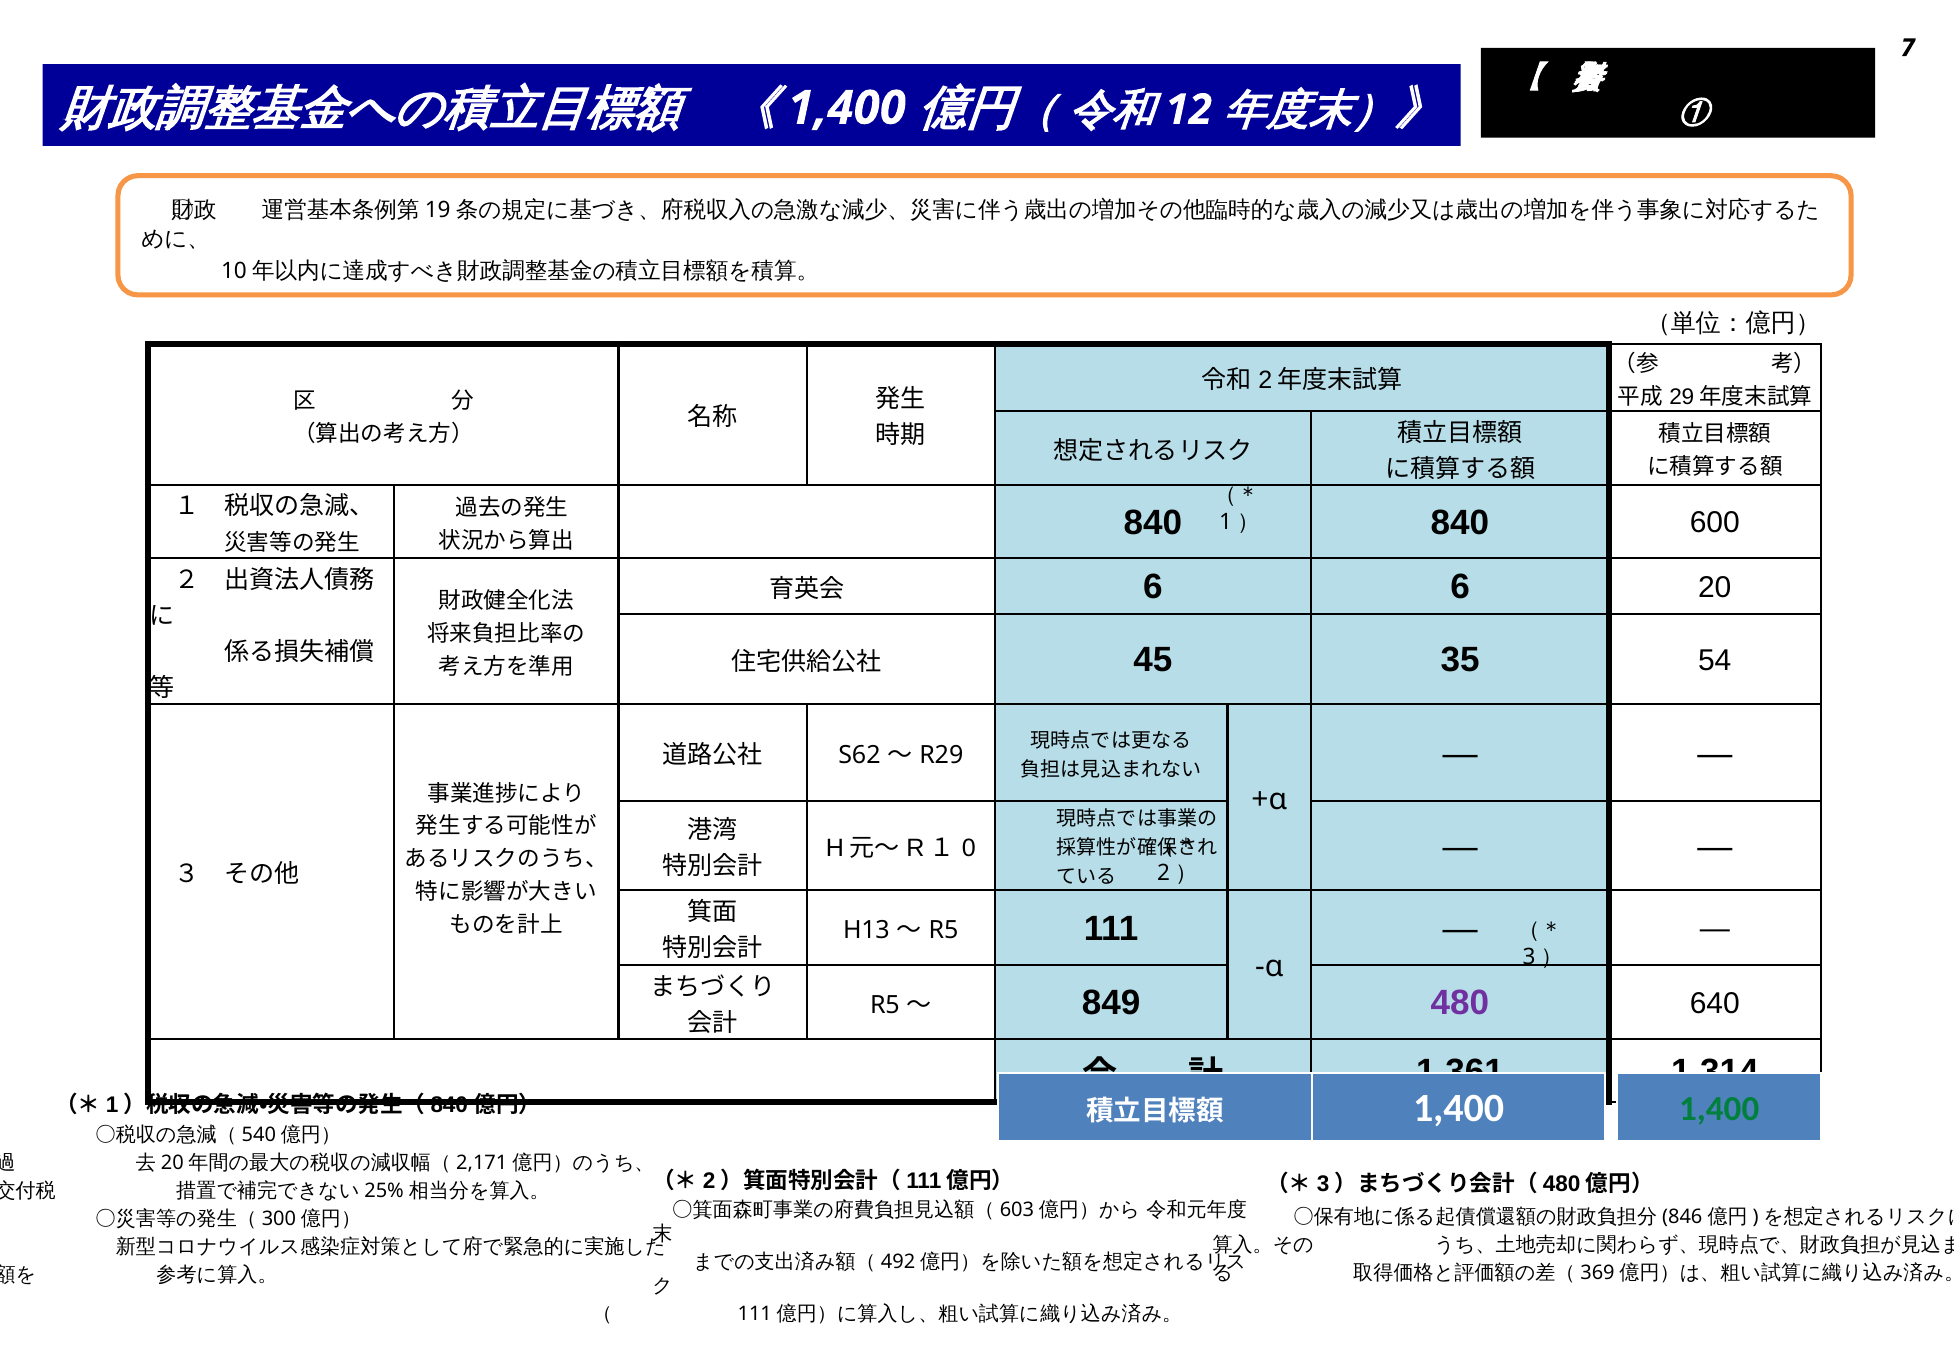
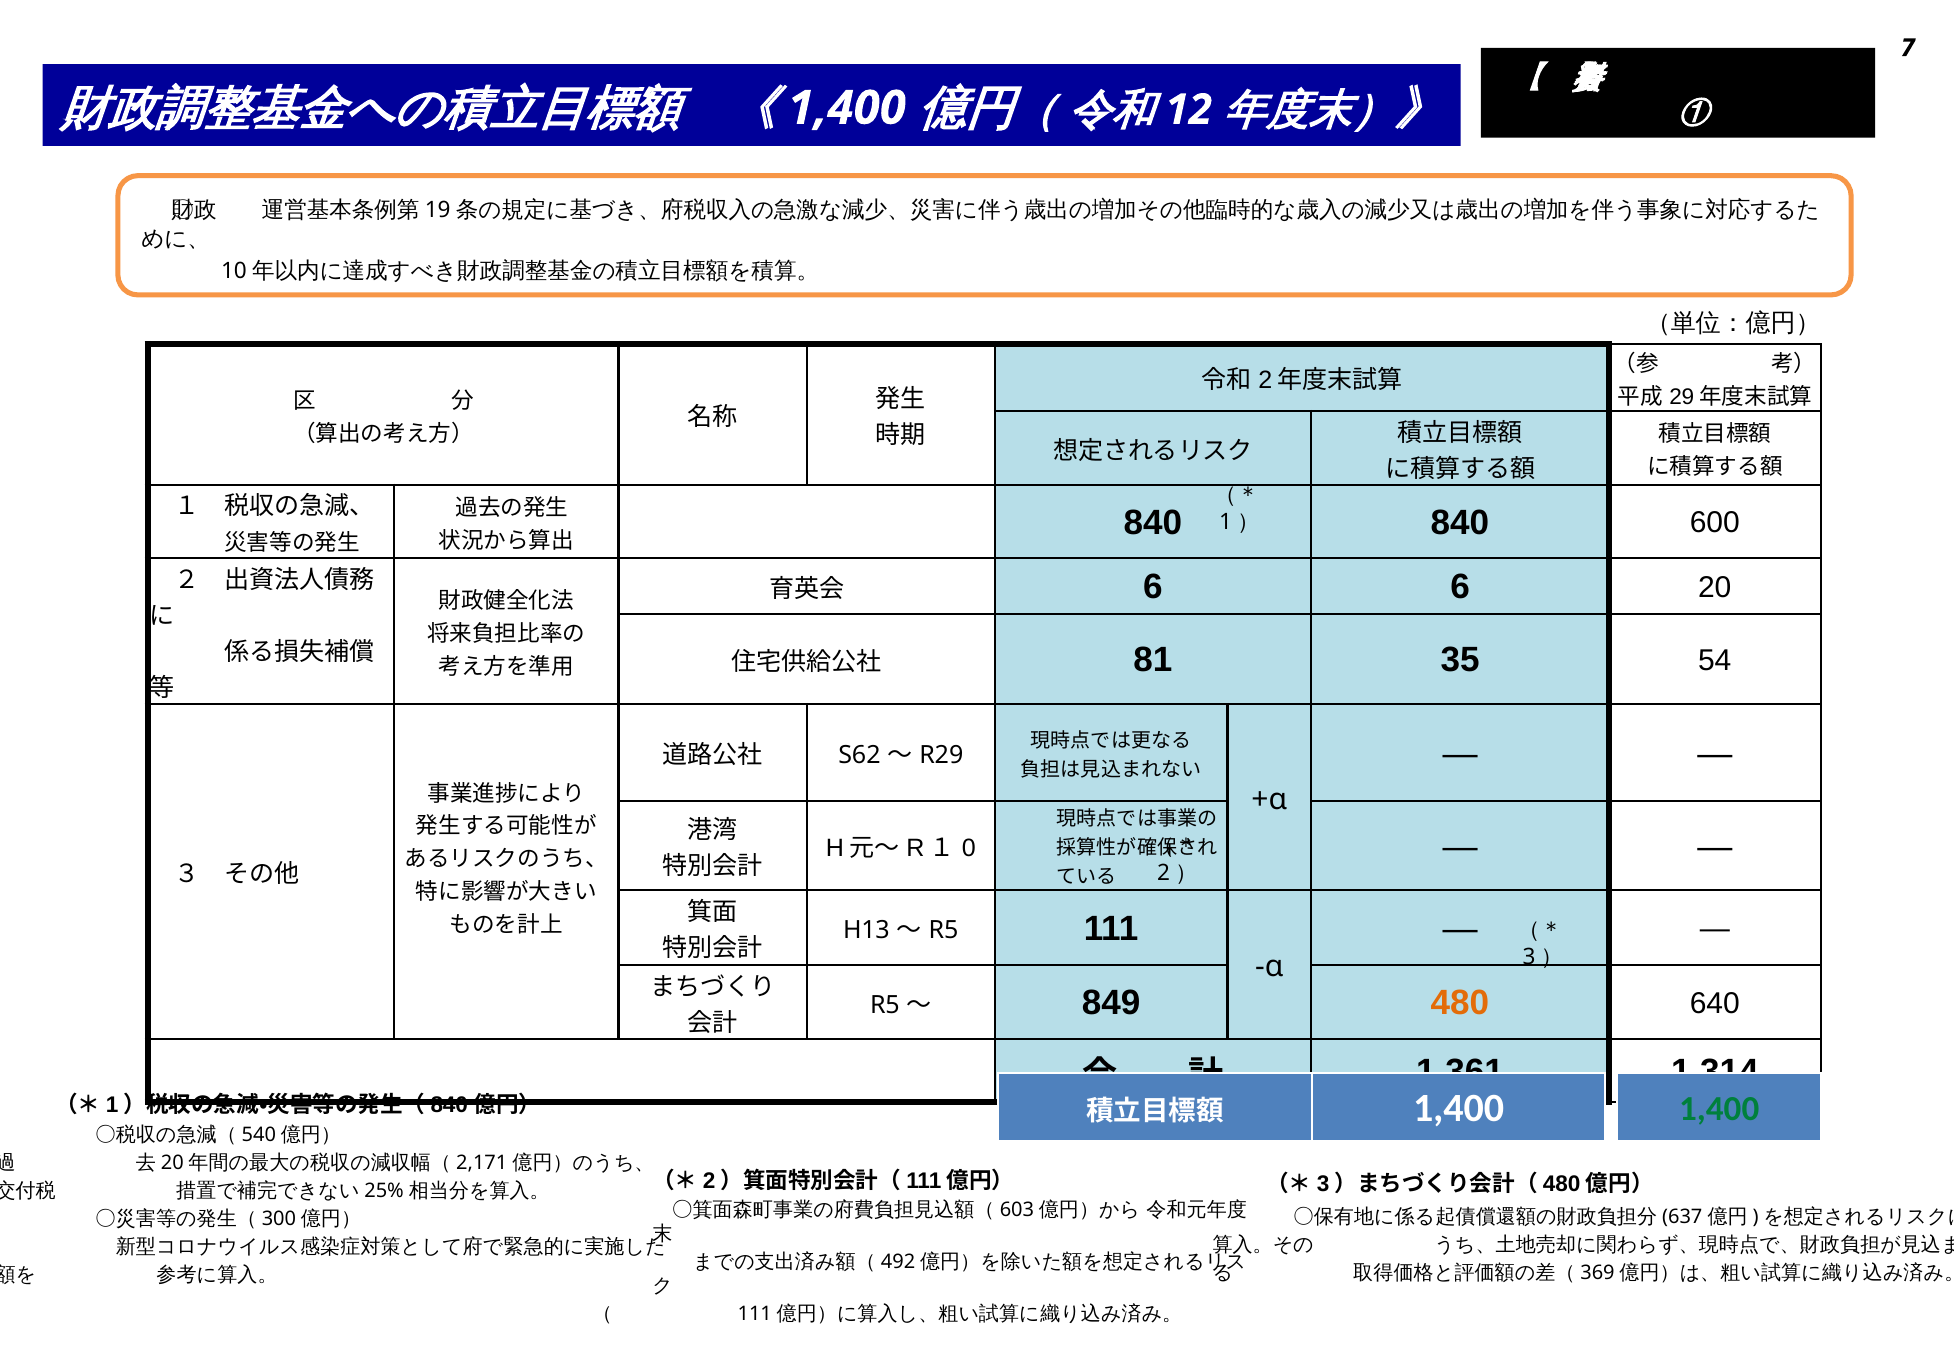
45: 45 -> 81
480 colour: purple -> orange
846: 846 -> 637
